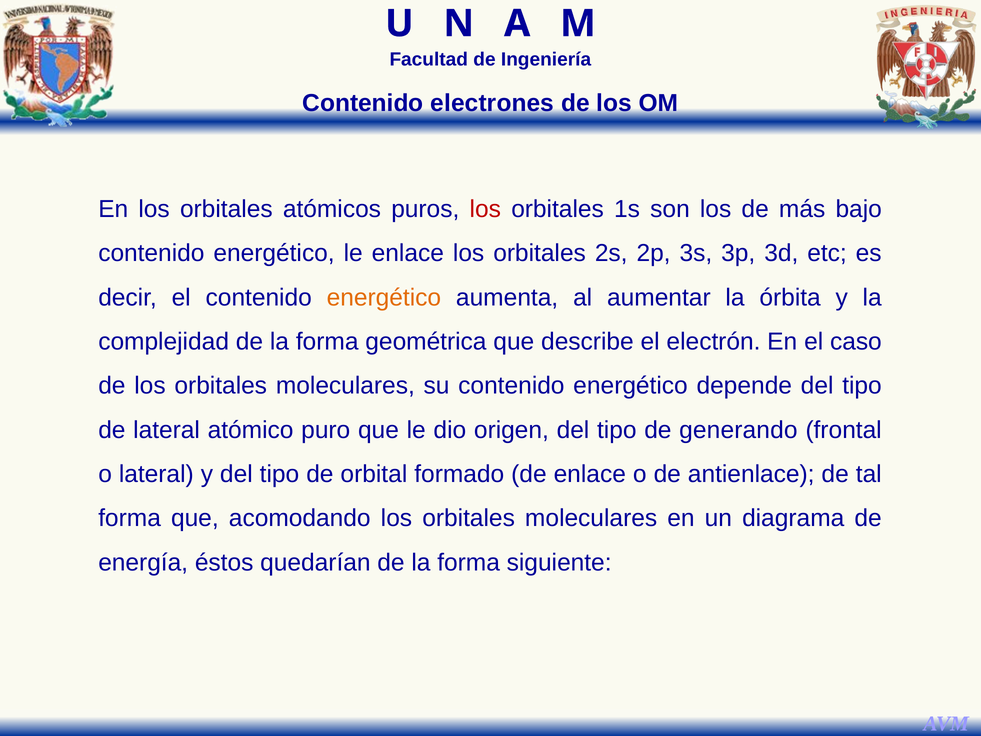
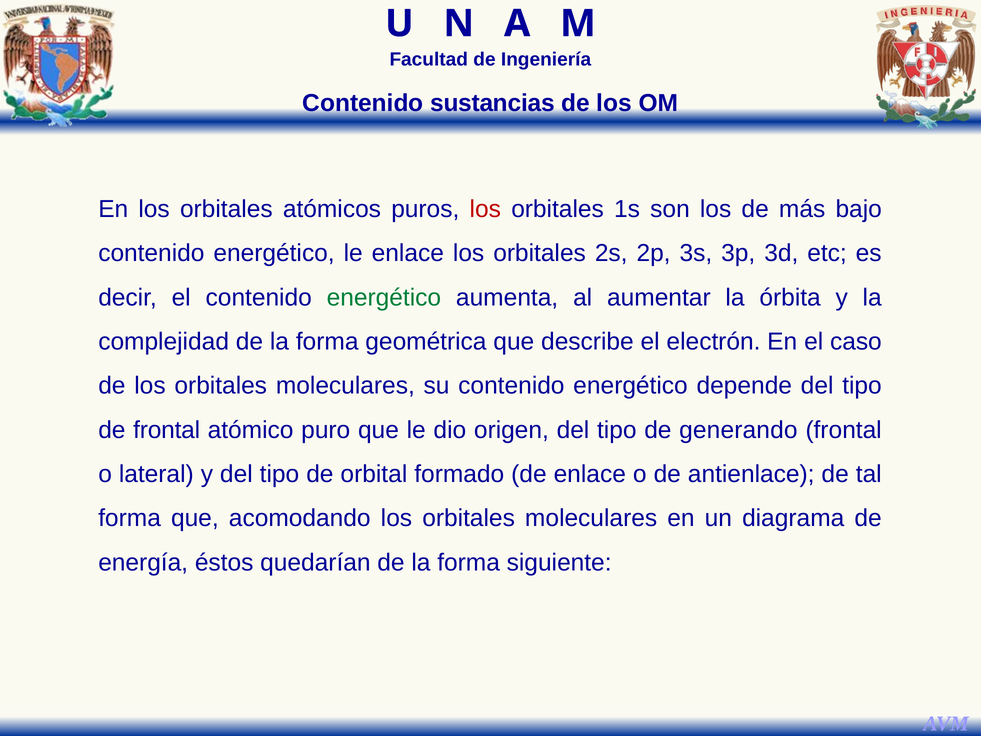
electrones: electrones -> sustancias
energético at (384, 297) colour: orange -> green
de lateral: lateral -> frontal
